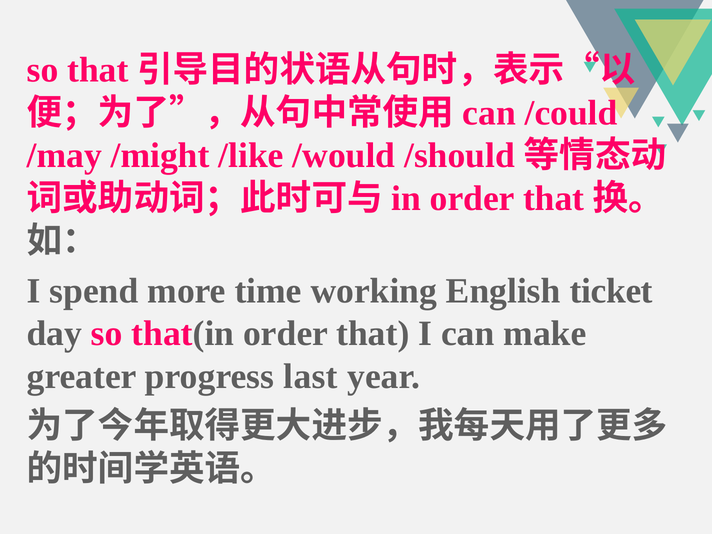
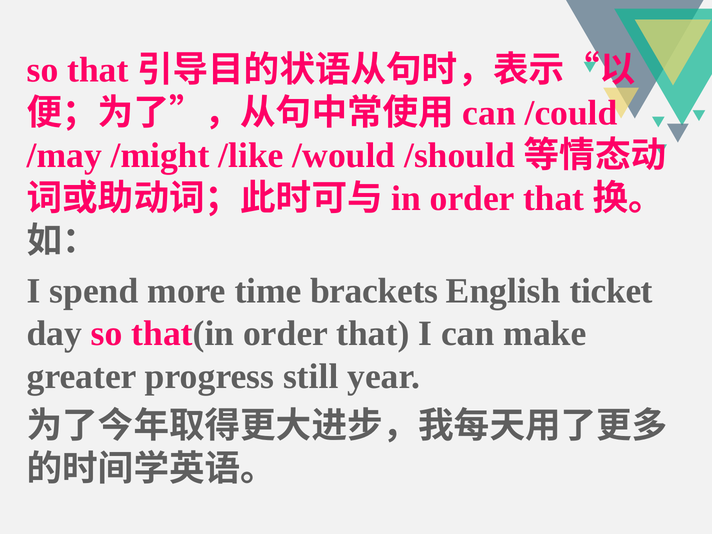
working: working -> brackets
last: last -> still
